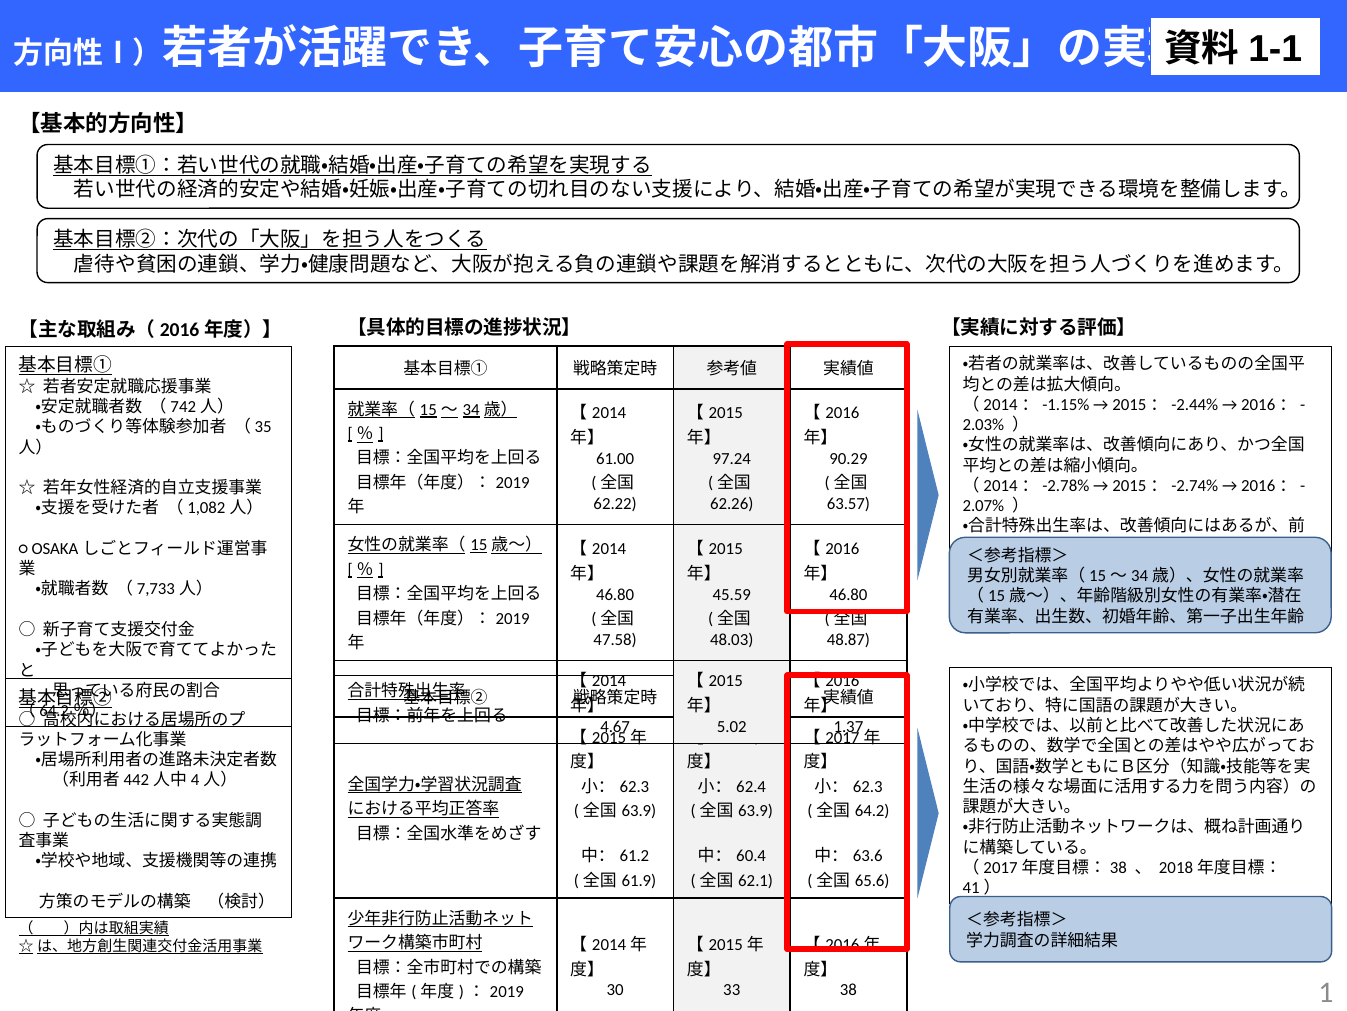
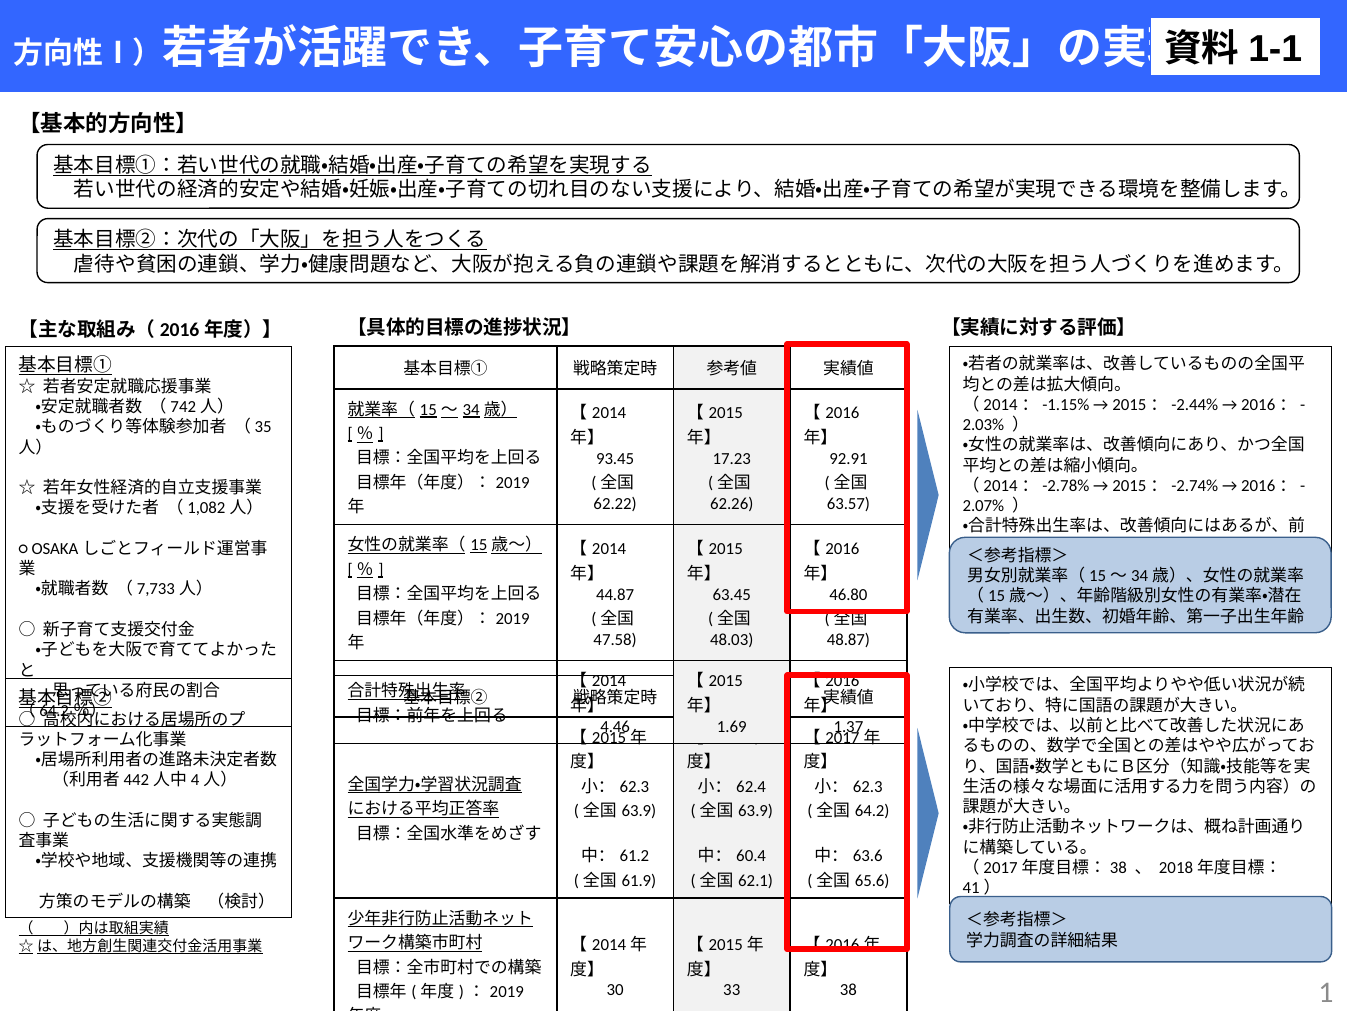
61.00: 61.00 -> 93.45
97.24: 97.24 -> 17.23
90.29: 90.29 -> 92.91
46.80 at (615, 594): 46.80 -> 44.87
45.59: 45.59 -> 63.45
4.67: 4.67 -> 4.46
5.02: 5.02 -> 1.69
